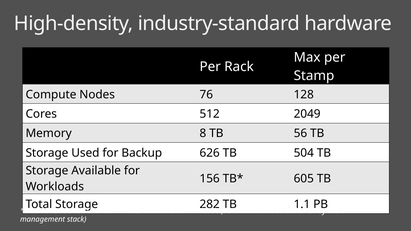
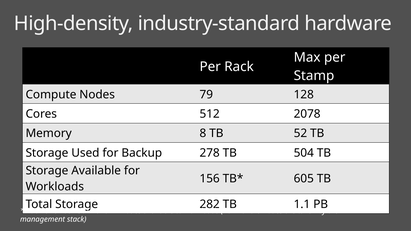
76: 76 -> 79
2049: 2049 -> 2078
56: 56 -> 52
626: 626 -> 278
